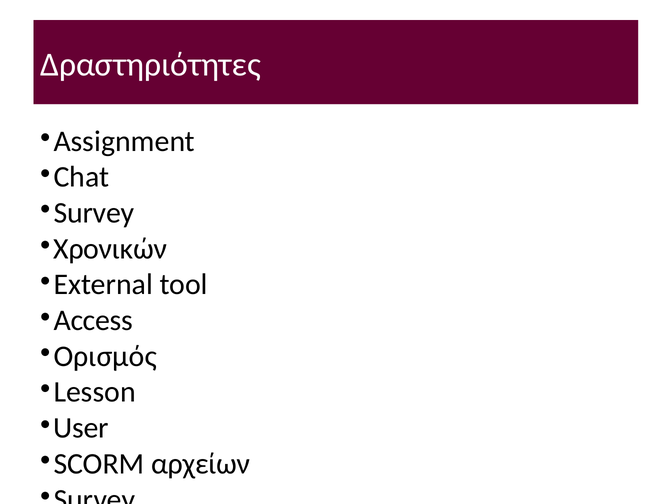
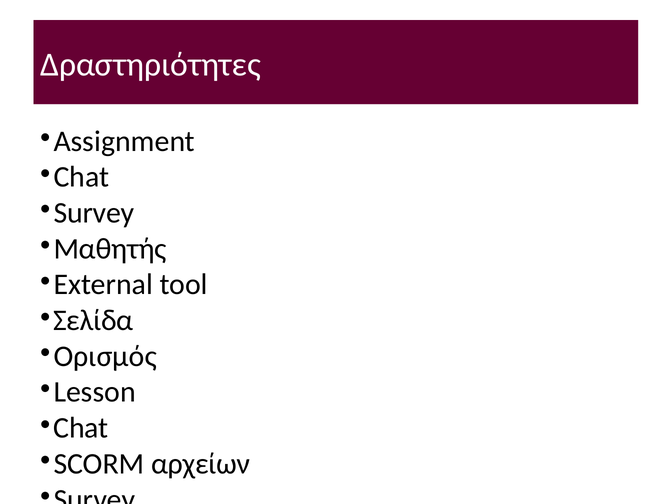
Χρονικών: Χρονικών -> Μαθητής
Access: Access -> Σελίδα
User at (81, 428): User -> Chat
